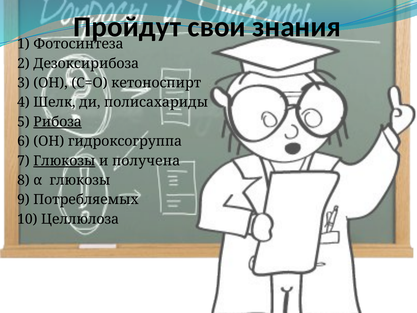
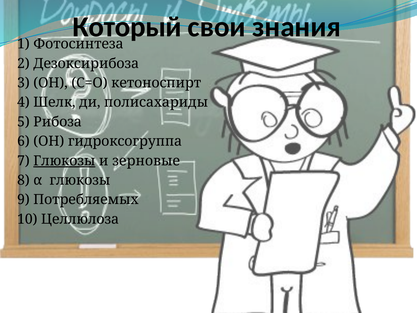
Пройдут: Пройдут -> Который
Рибоза underline: present -> none
получена: получена -> зерновые
